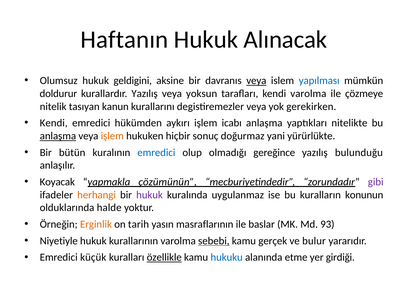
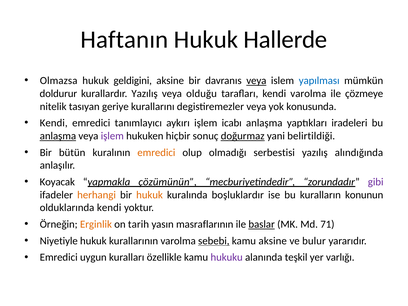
Alınacak: Alınacak -> Hallerde
Olumsuz: Olumsuz -> Olmazsa
yoksun: yoksun -> olduğu
kanun: kanun -> geriye
gerekirken: gerekirken -> konusunda
hükümden: hükümden -> tanımlayıcı
nitelikte: nitelikte -> iradeleri
işlem at (112, 136) colour: orange -> purple
doğurmaz underline: none -> present
yürürlükte: yürürlükte -> belirtildiği
emredici at (156, 152) colour: blue -> orange
gereğince: gereğince -> serbestisi
bulunduğu: bulunduğu -> alındığında
hukuk at (150, 195) colour: purple -> orange
uygulanmaz: uygulanmaz -> boşluklardır
olduklarında halde: halde -> kendi
baslar underline: none -> present
93: 93 -> 71
kamu gerçek: gerçek -> aksine
küçük: küçük -> uygun
özellikle underline: present -> none
hukuku colour: blue -> purple
etme: etme -> teşkil
girdiği: girdiği -> varlığı
